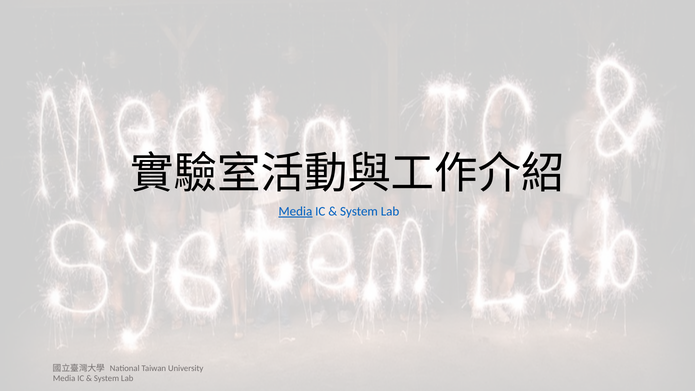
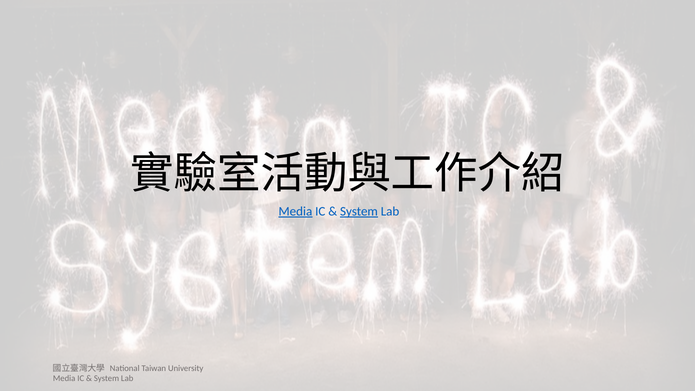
System at (359, 211) underline: none -> present
